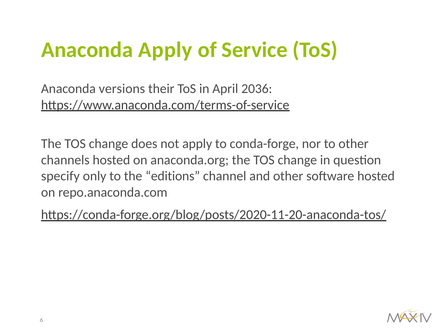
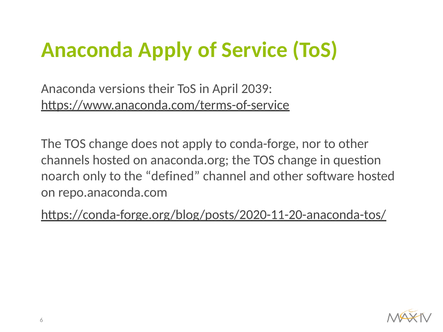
2036: 2036 -> 2039
specify: specify -> noarch
editions: editions -> defined
